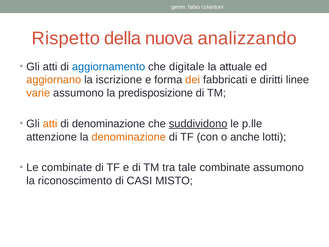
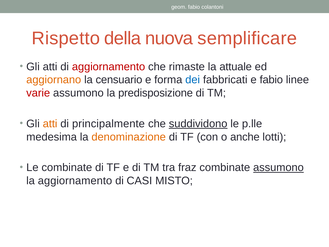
analizzando: analizzando -> semplificare
aggiornamento at (109, 67) colour: blue -> red
digitale: digitale -> rimaste
iscrizione: iscrizione -> censuario
dei colour: orange -> blue
e diritti: diritti -> fabio
varie colour: orange -> red
di denominazione: denominazione -> principalmente
attenzione: attenzione -> medesima
tale: tale -> fraz
assumono at (278, 167) underline: none -> present
la riconoscimento: riconoscimento -> aggiornamento
